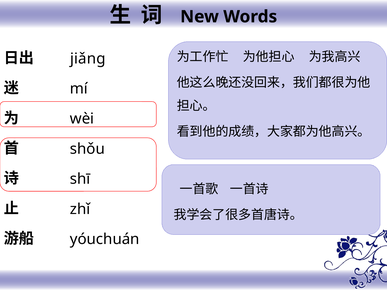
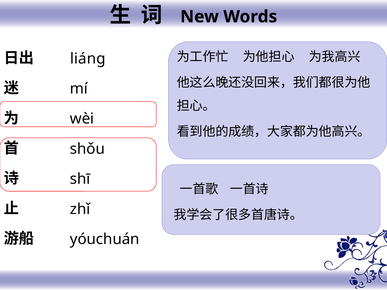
jiǎng: jiǎng -> liáng
